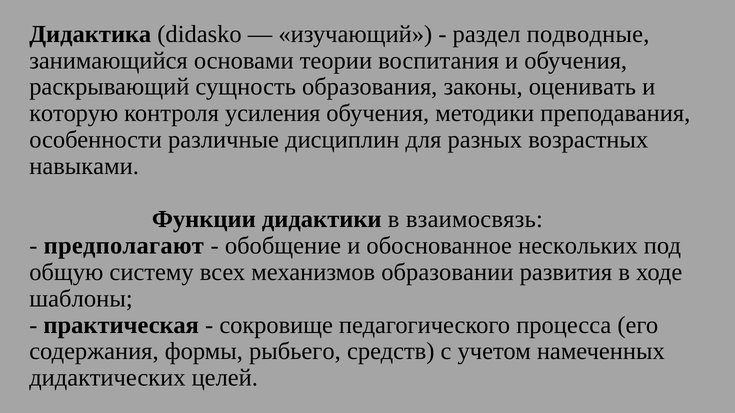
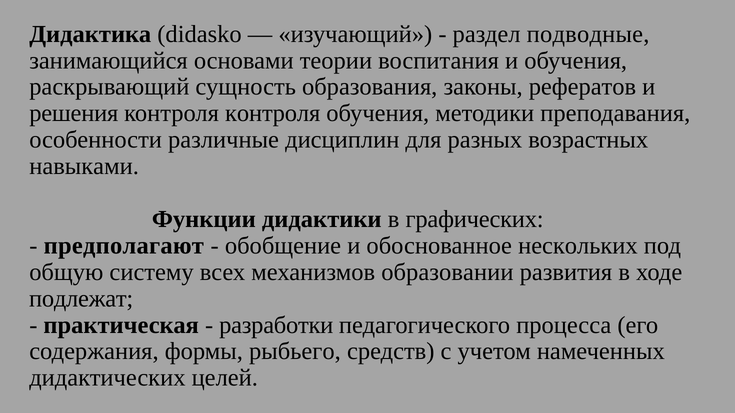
оценивать: оценивать -> рефератов
которую: которую -> решения
контроля усиления: усиления -> контроля
взаимосвязь: взаимосвязь -> графических
шаблоны: шаблоны -> подлежат
сокровище: сокровище -> разработки
